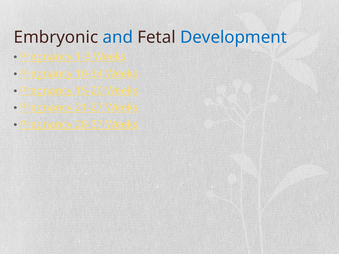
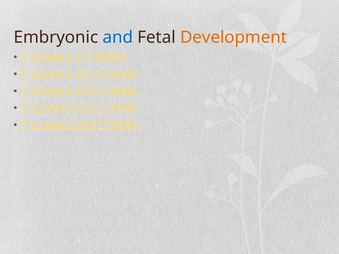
Development colour: blue -> orange
1-3: 1-3 -> 1-7
10-34: 10-34 -> 10-13
